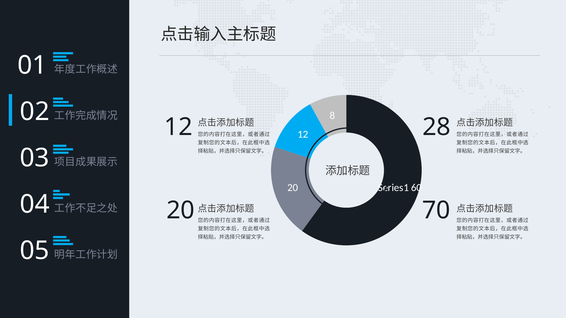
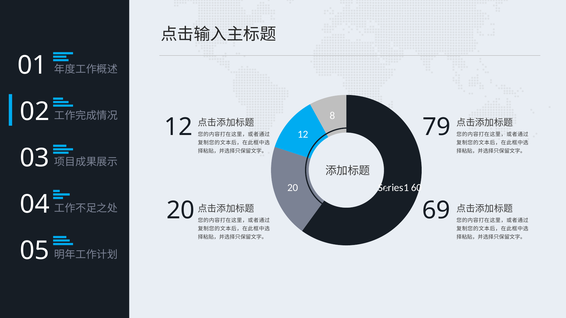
28: 28 -> 79
70: 70 -> 69
